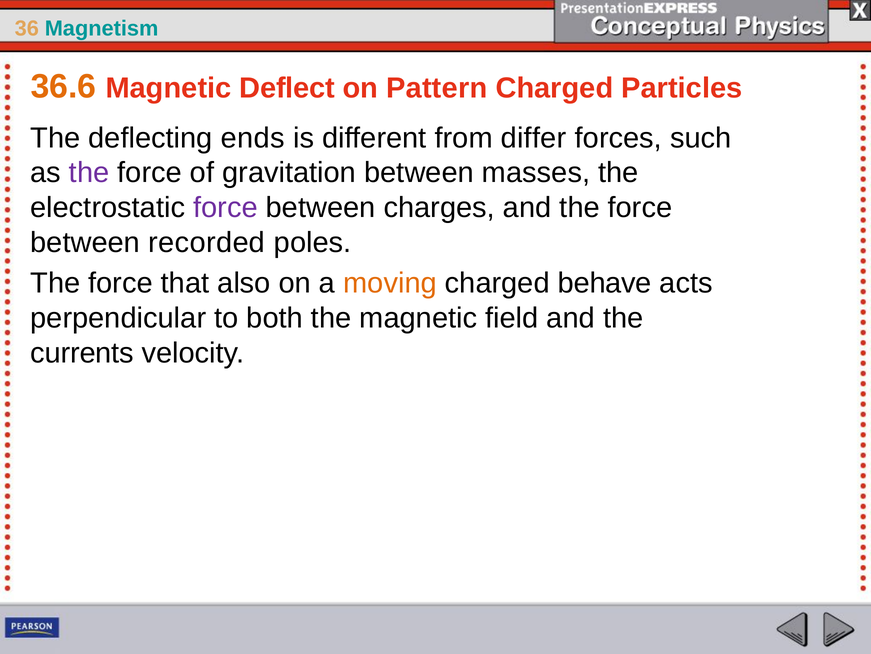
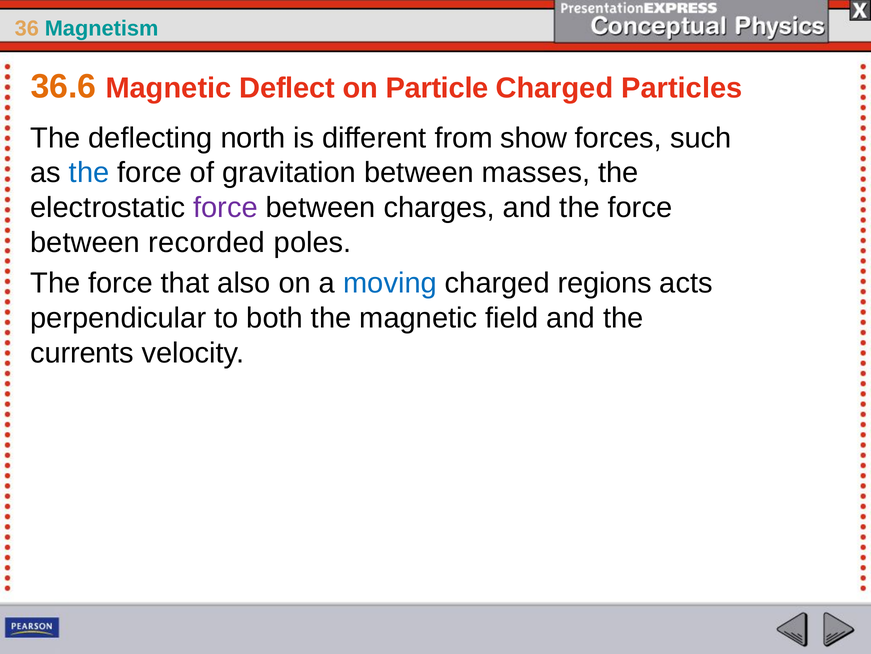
Pattern: Pattern -> Particle
ends: ends -> north
differ: differ -> show
the at (89, 173) colour: purple -> blue
moving colour: orange -> blue
behave: behave -> regions
